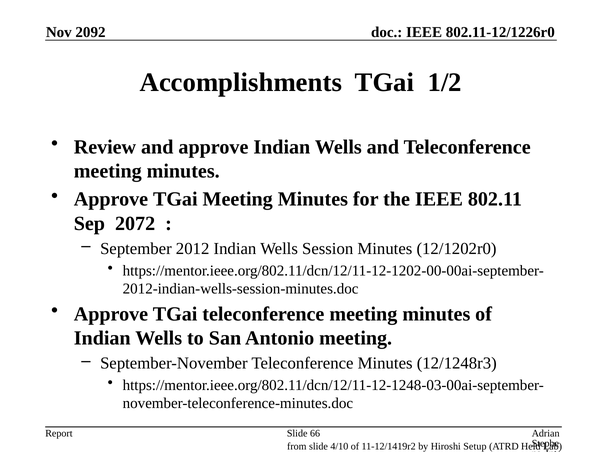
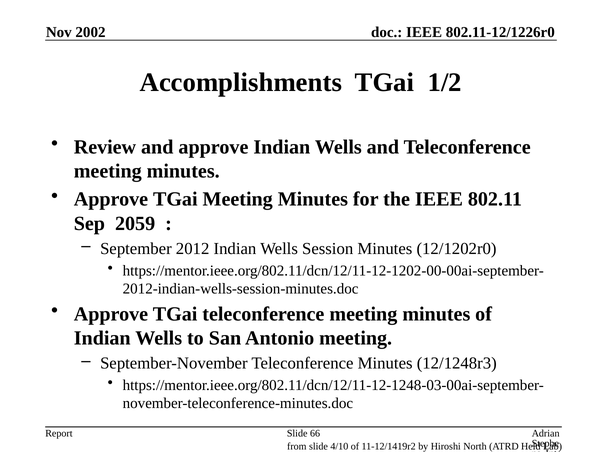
2092: 2092 -> 2002
2072: 2072 -> 2059
Setup: Setup -> North
